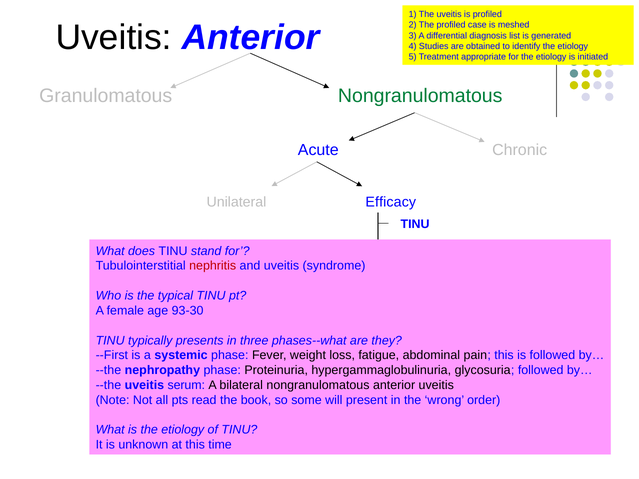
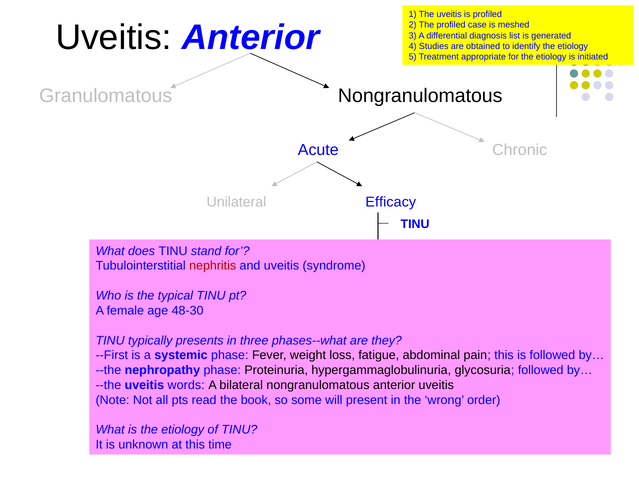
Nongranulomatous at (420, 96) colour: green -> black
93-30: 93-30 -> 48-30
serum: serum -> words
